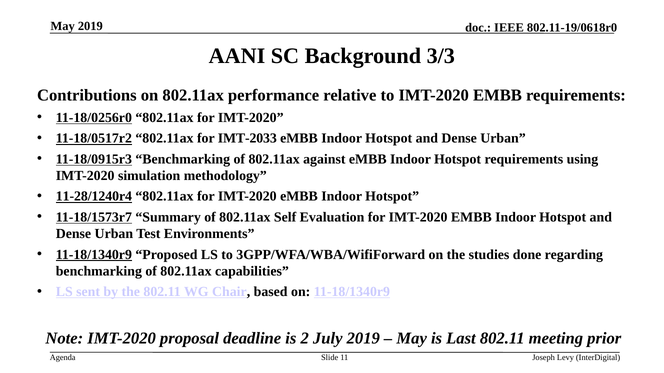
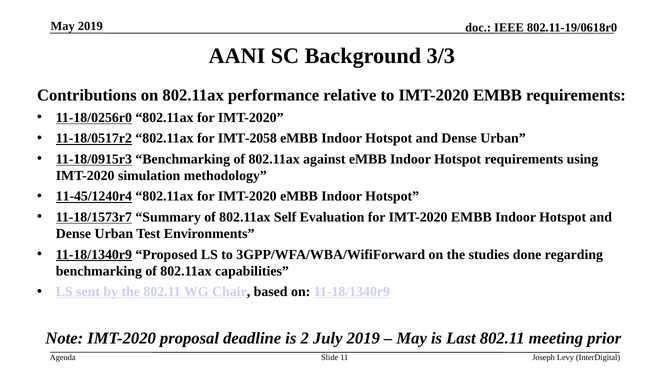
IMT-2033: IMT-2033 -> IMT-2058
11-28/1240r4: 11-28/1240r4 -> 11-45/1240r4
